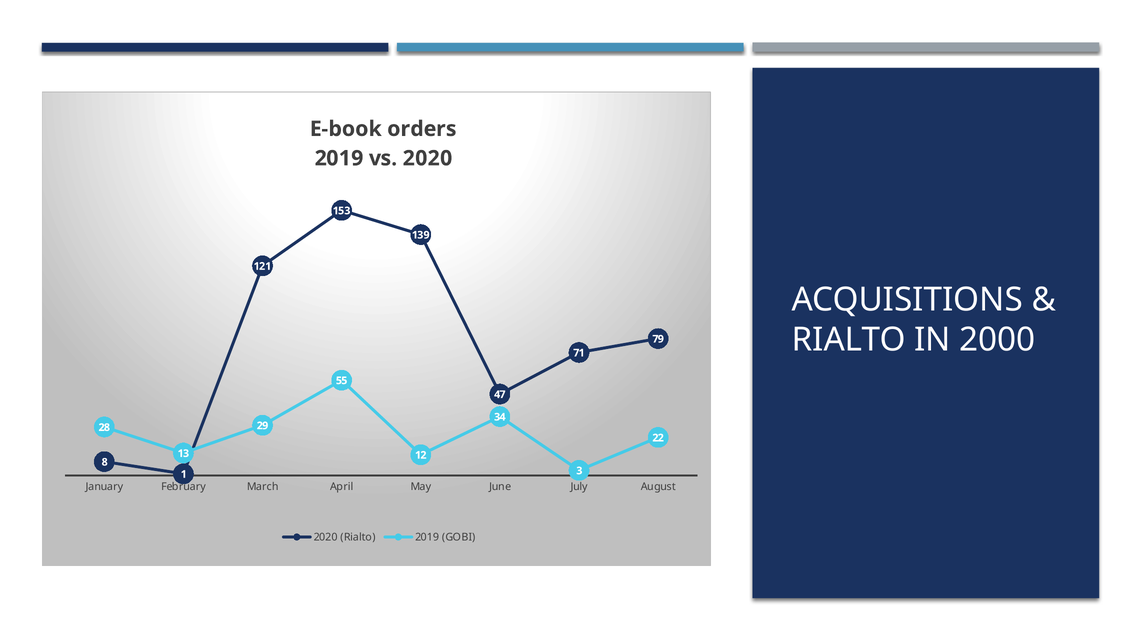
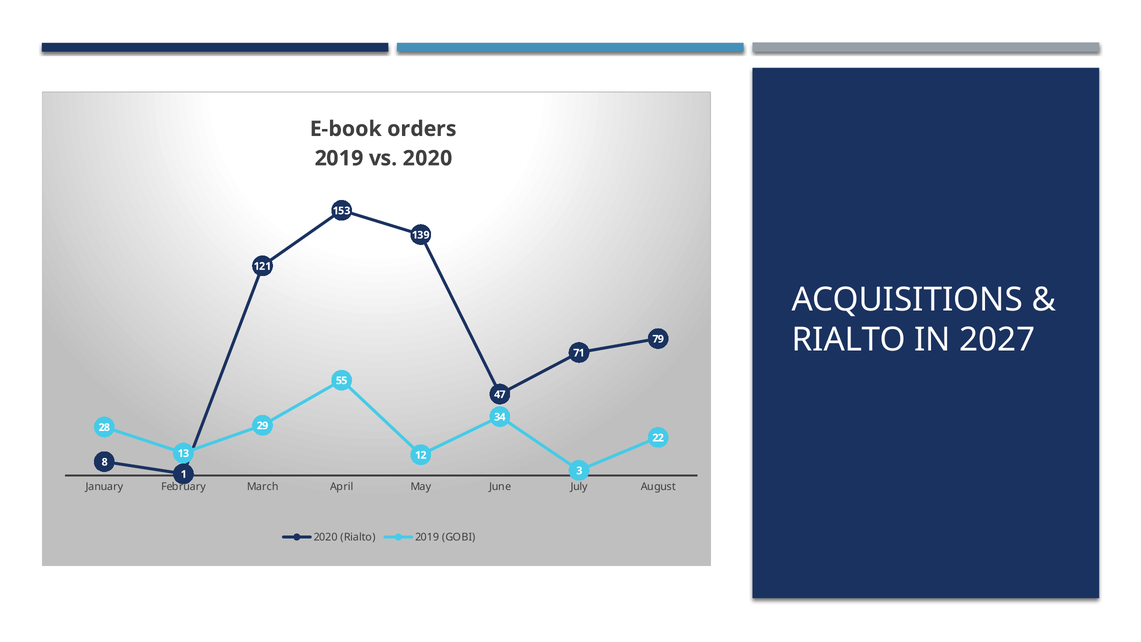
2000: 2000 -> 2027
